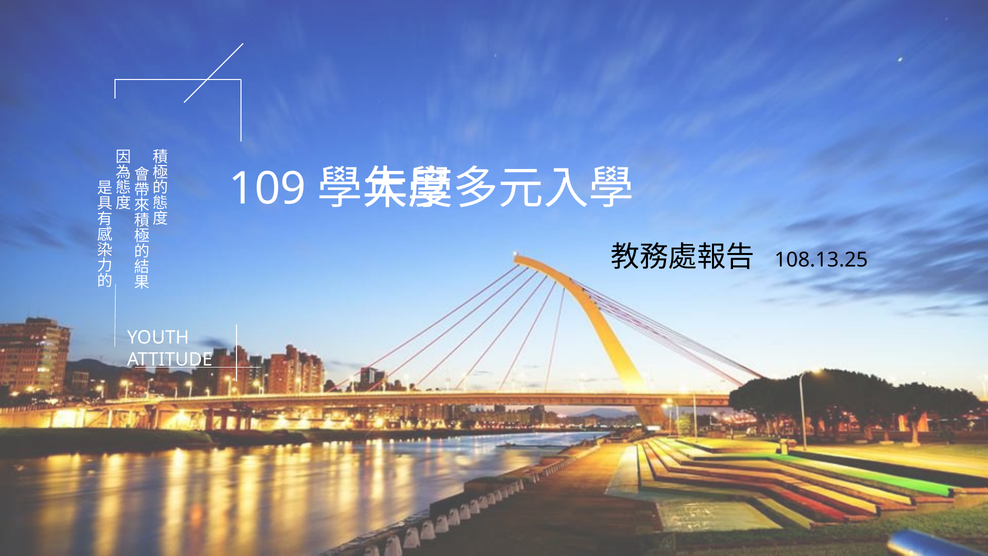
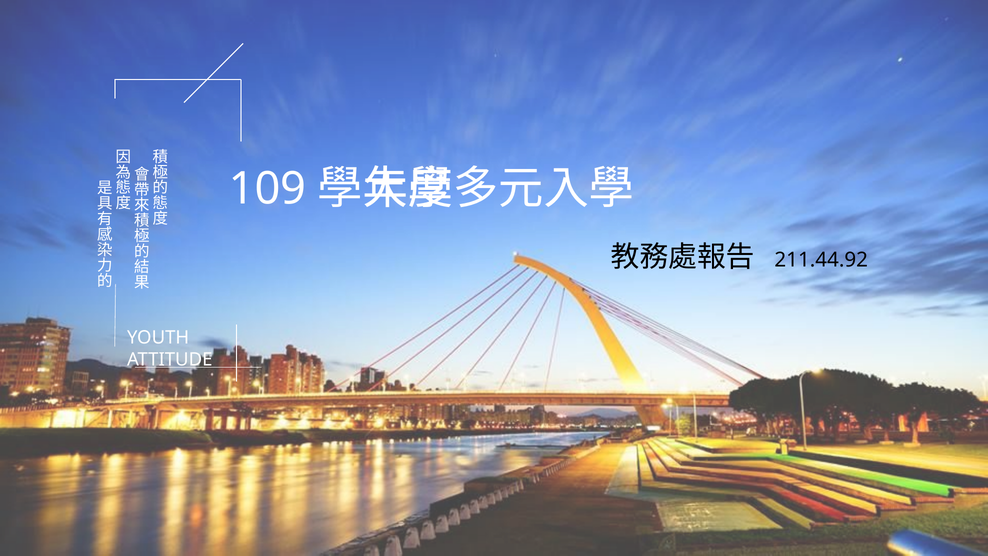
108.13.25: 108.13.25 -> 211.44.92
